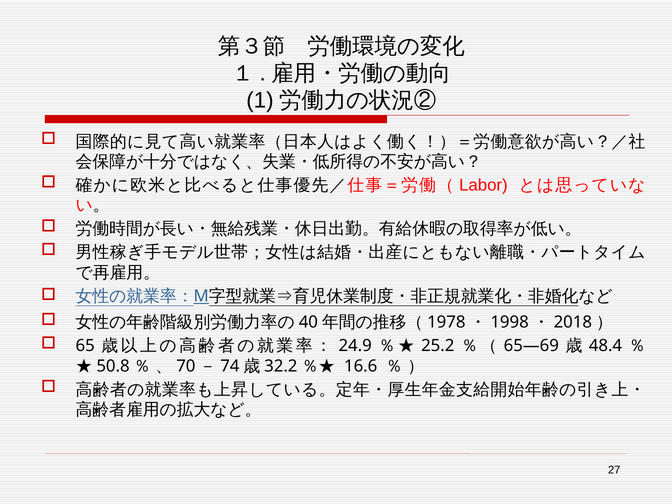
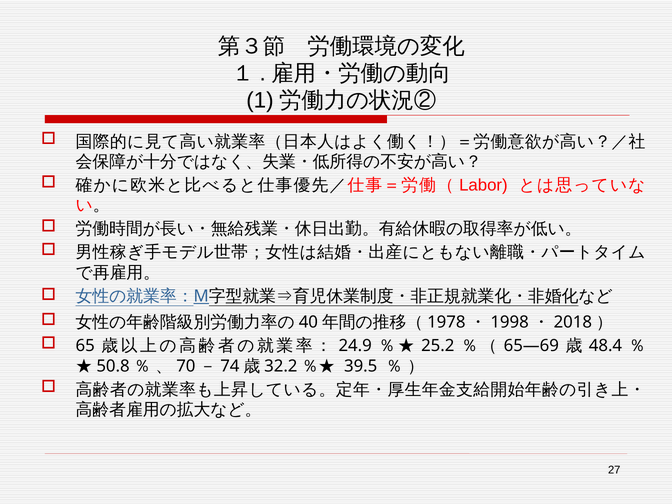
16.6: 16.6 -> 39.5
